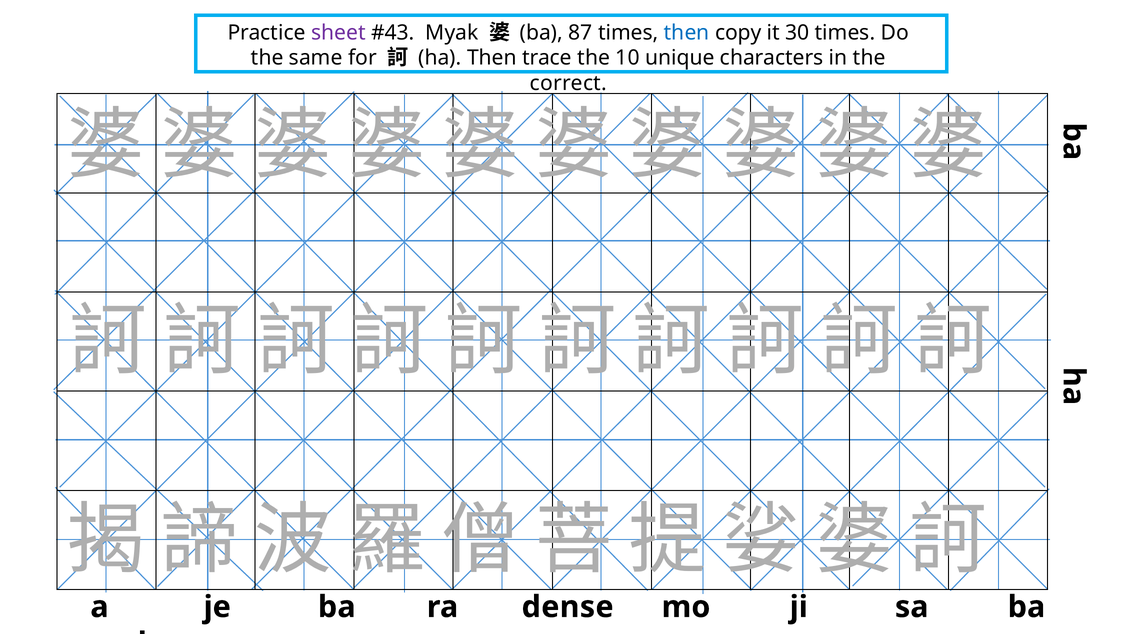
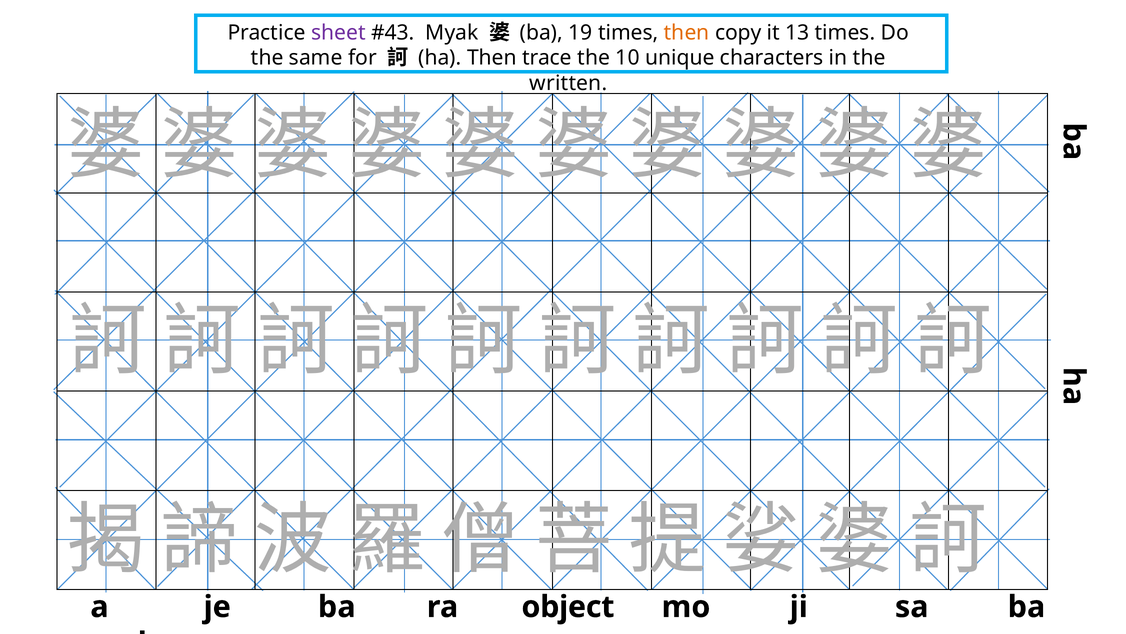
87: 87 -> 19
then at (687, 33) colour: blue -> orange
30: 30 -> 13
correct: correct -> written
dense: dense -> object
